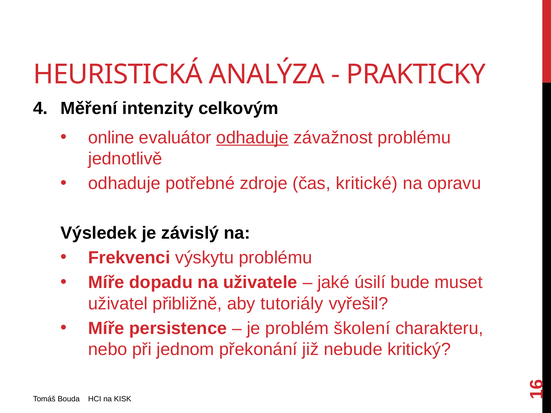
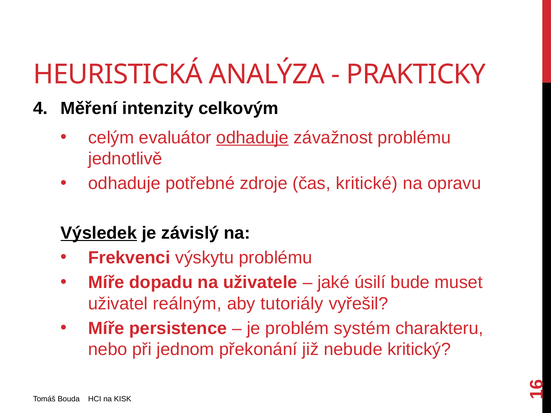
online: online -> celým
Výsledek underline: none -> present
přibližně: přibližně -> reálným
školení: školení -> systém
